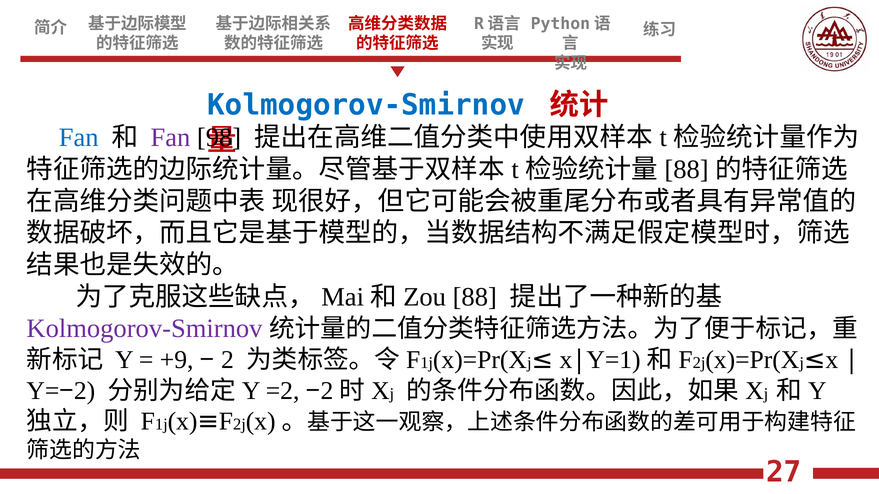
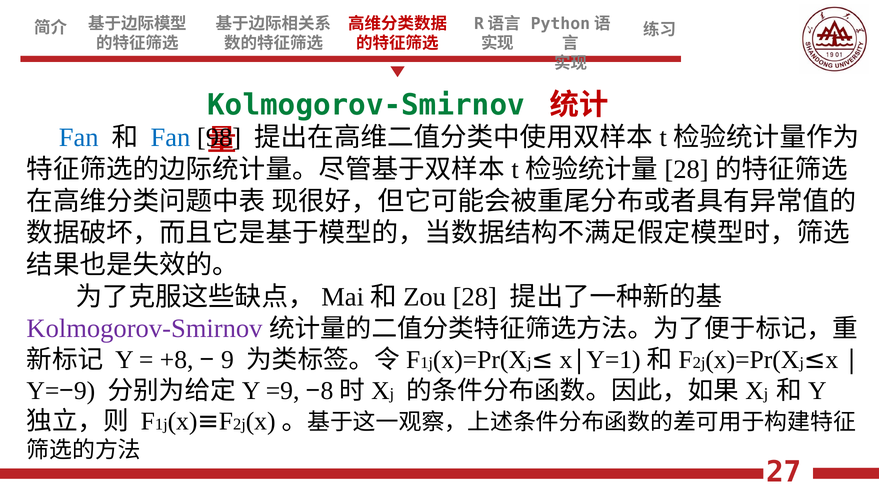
Kolmogorov-Smirnov at (366, 105) colour: blue -> green
Fan at (170, 138) colour: purple -> blue
88 at (687, 170): 88 -> 28
88 at (475, 297): 88 -> 28
+9: +9 -> +8
2 at (227, 360): 2 -> 9
2 at (85, 391): 2 -> 9
=2: =2 -> =9
2 at (327, 391): 2 -> 8
